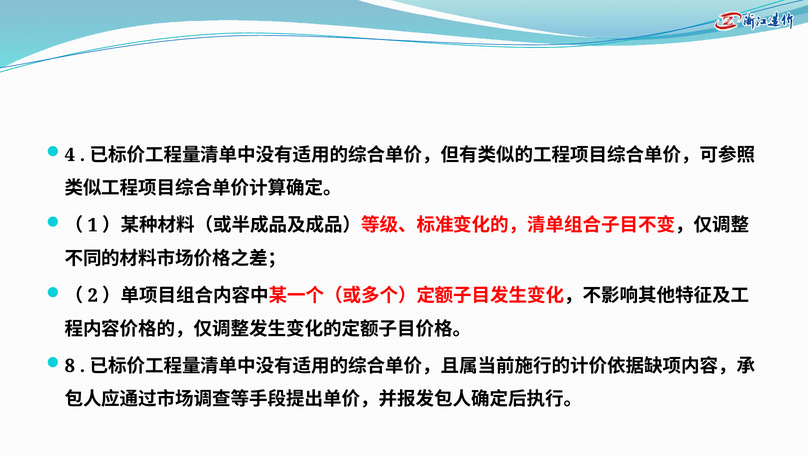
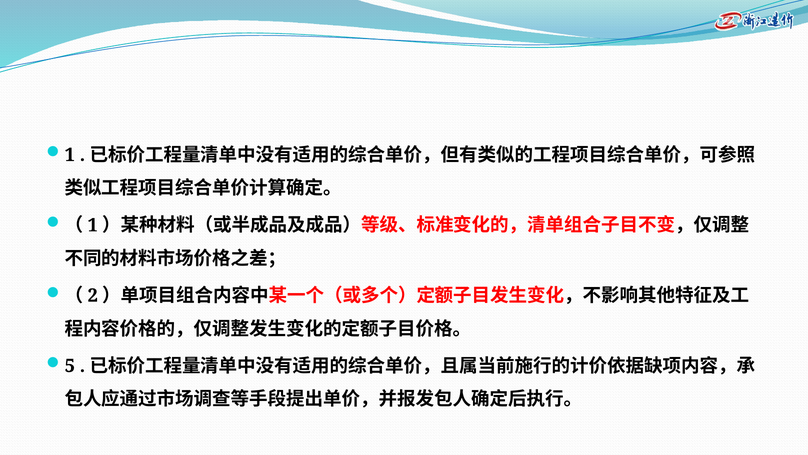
4 at (70, 155): 4 -> 1
8: 8 -> 5
